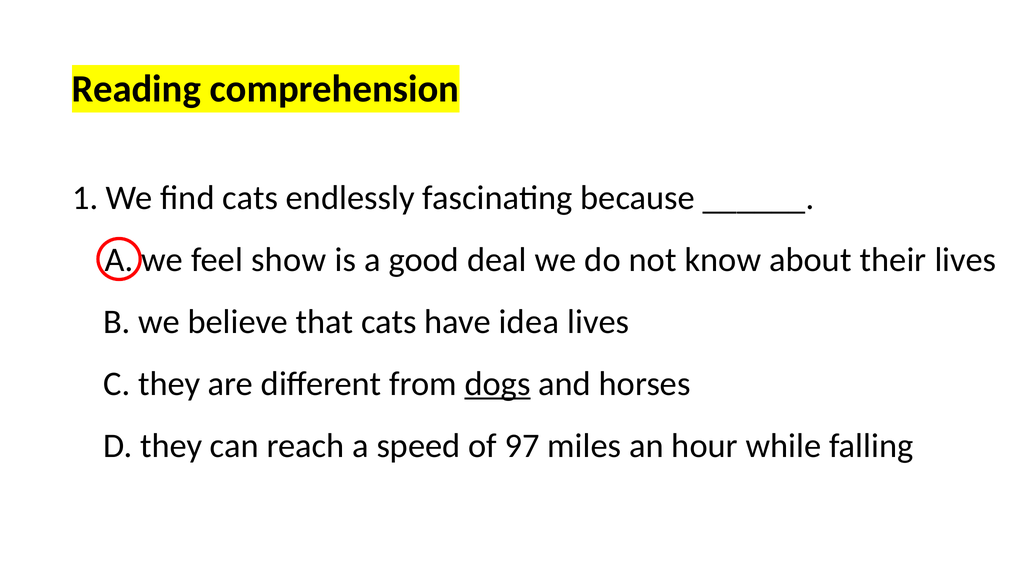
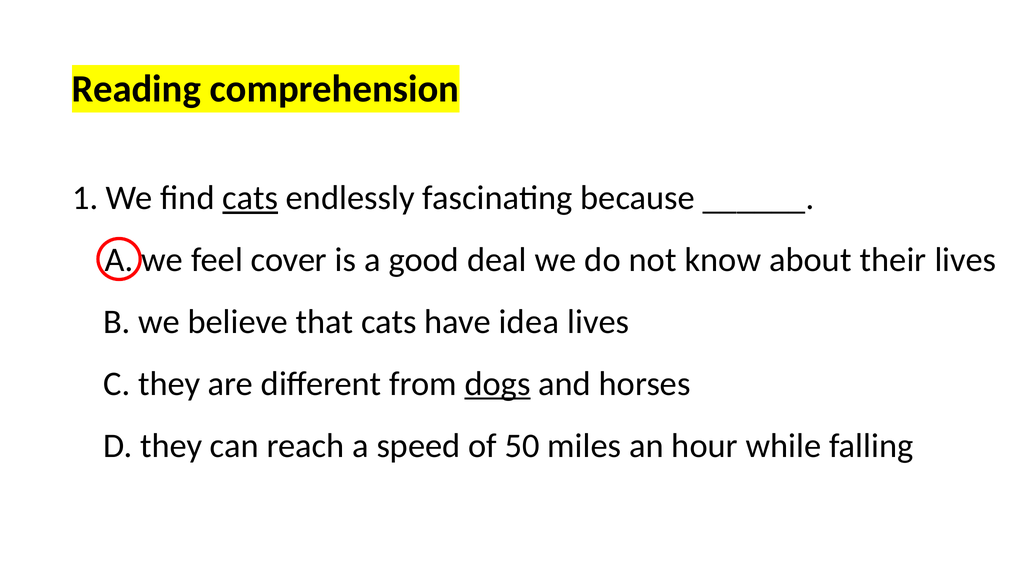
cats at (250, 198) underline: none -> present
show: show -> cover
97: 97 -> 50
